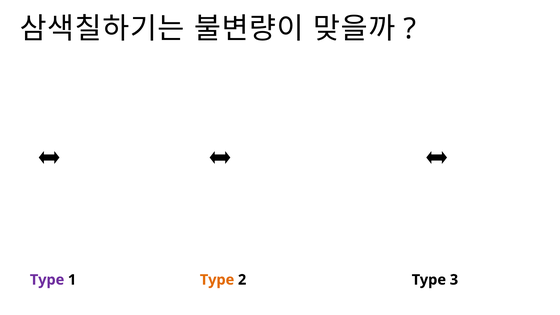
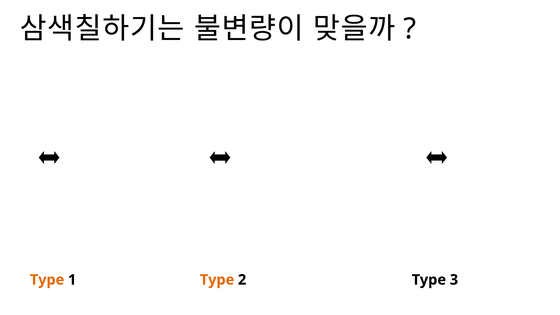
Type at (47, 280) colour: purple -> orange
